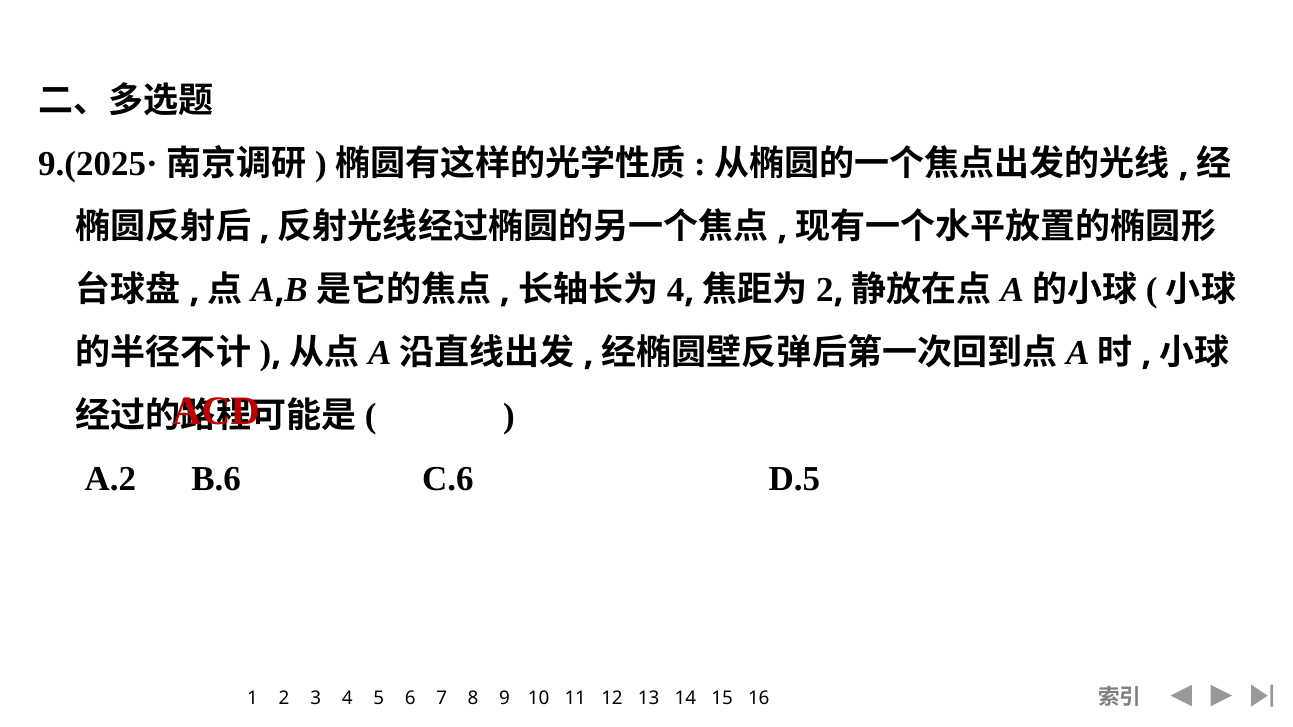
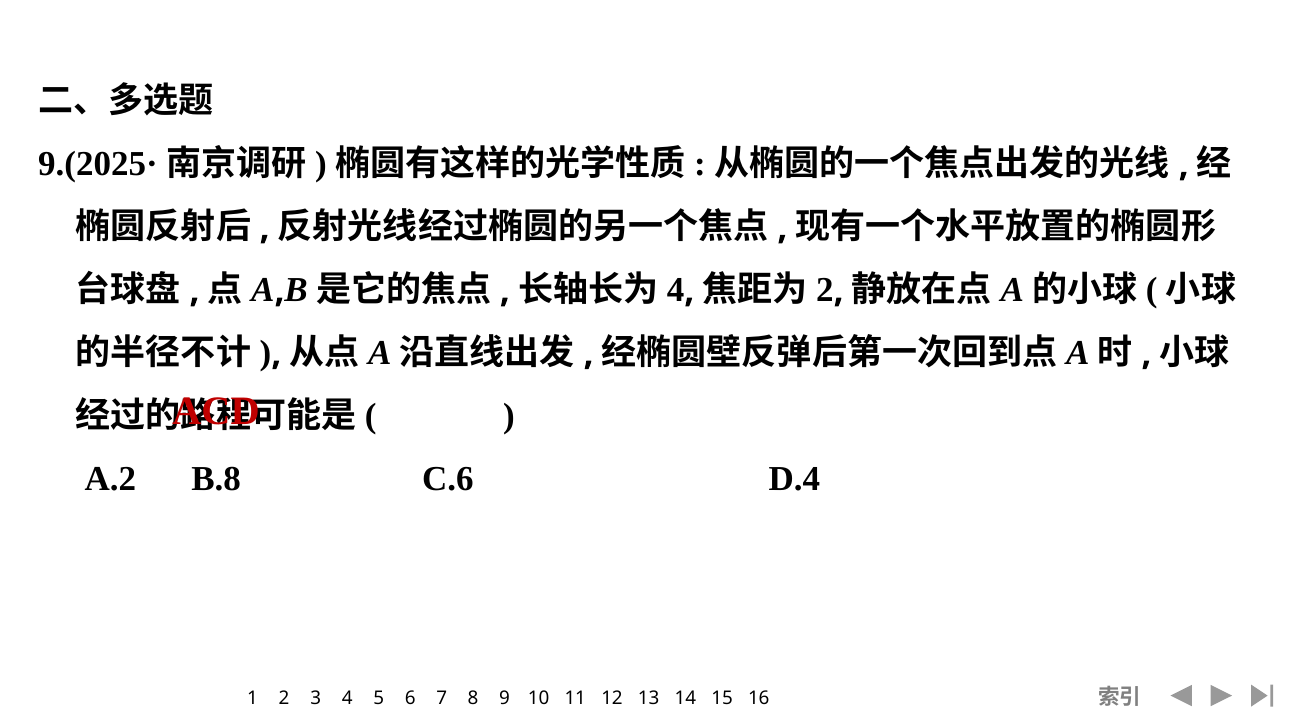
B.6: B.6 -> B.8
D.5: D.5 -> D.4
